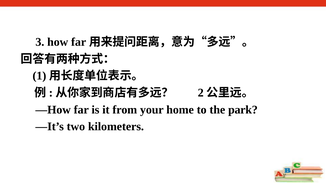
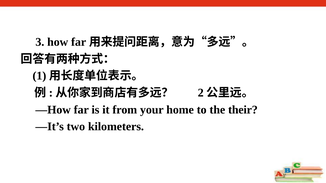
park: park -> their
